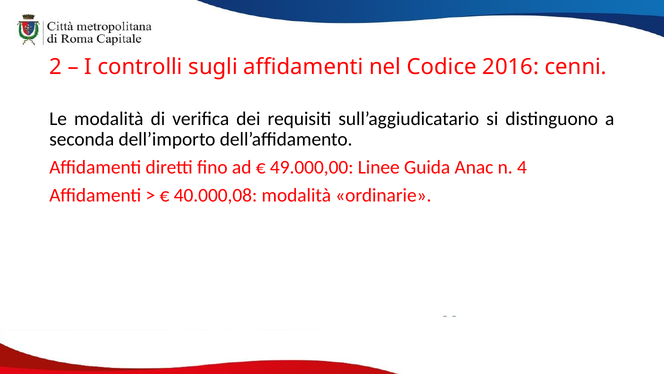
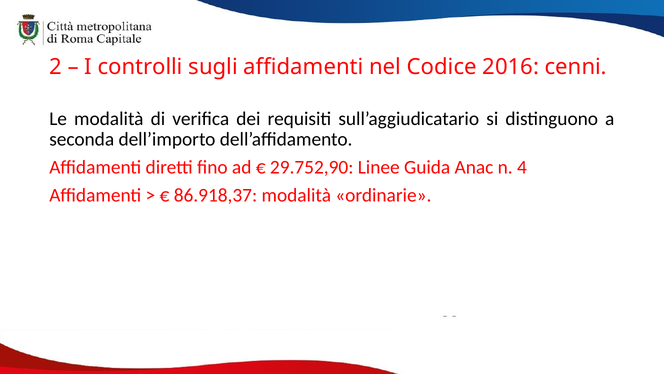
49.000,00: 49.000,00 -> 29.752,90
40.000,08: 40.000,08 -> 86.918,37
